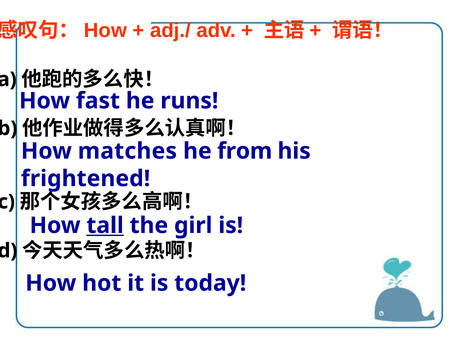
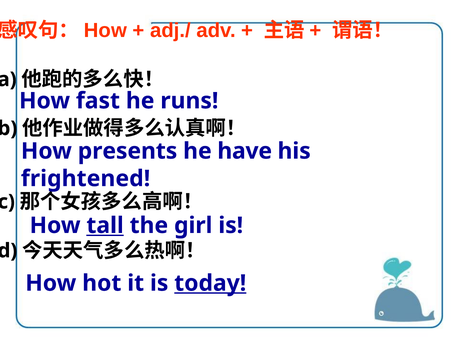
matches: matches -> presents
from: from -> have
today underline: none -> present
